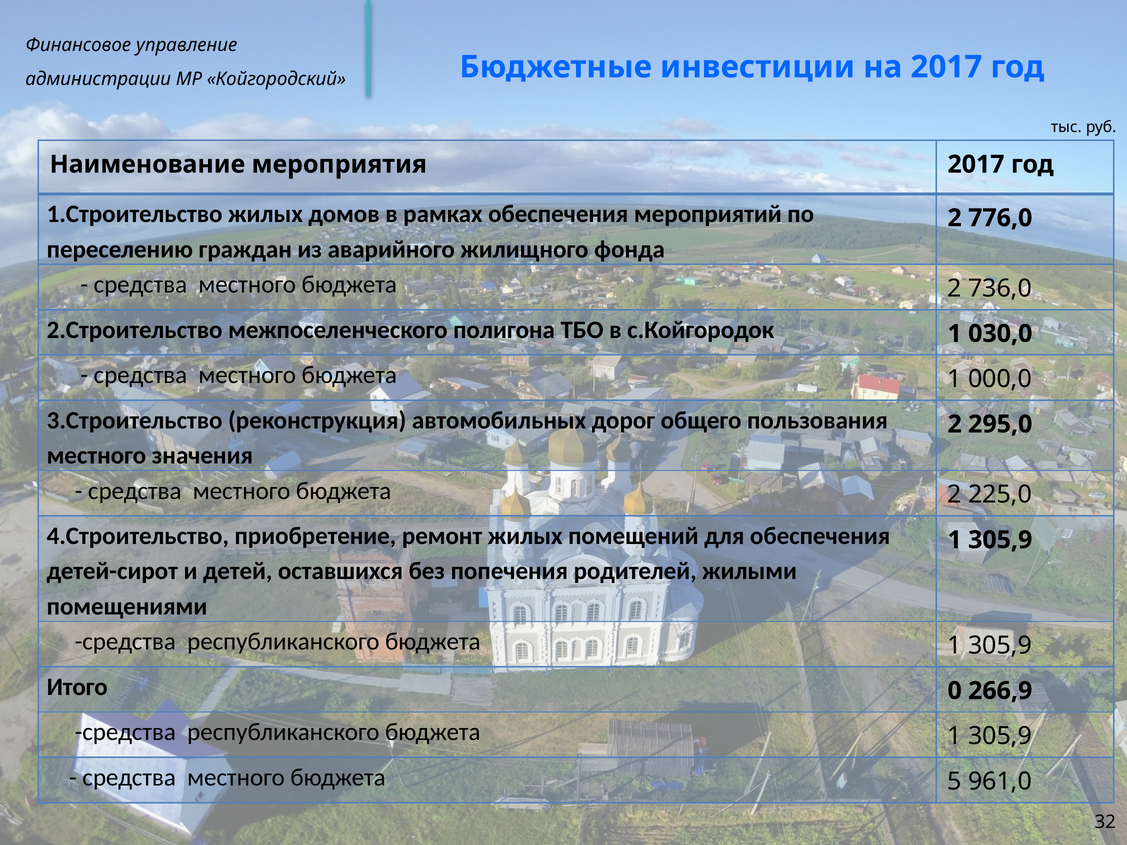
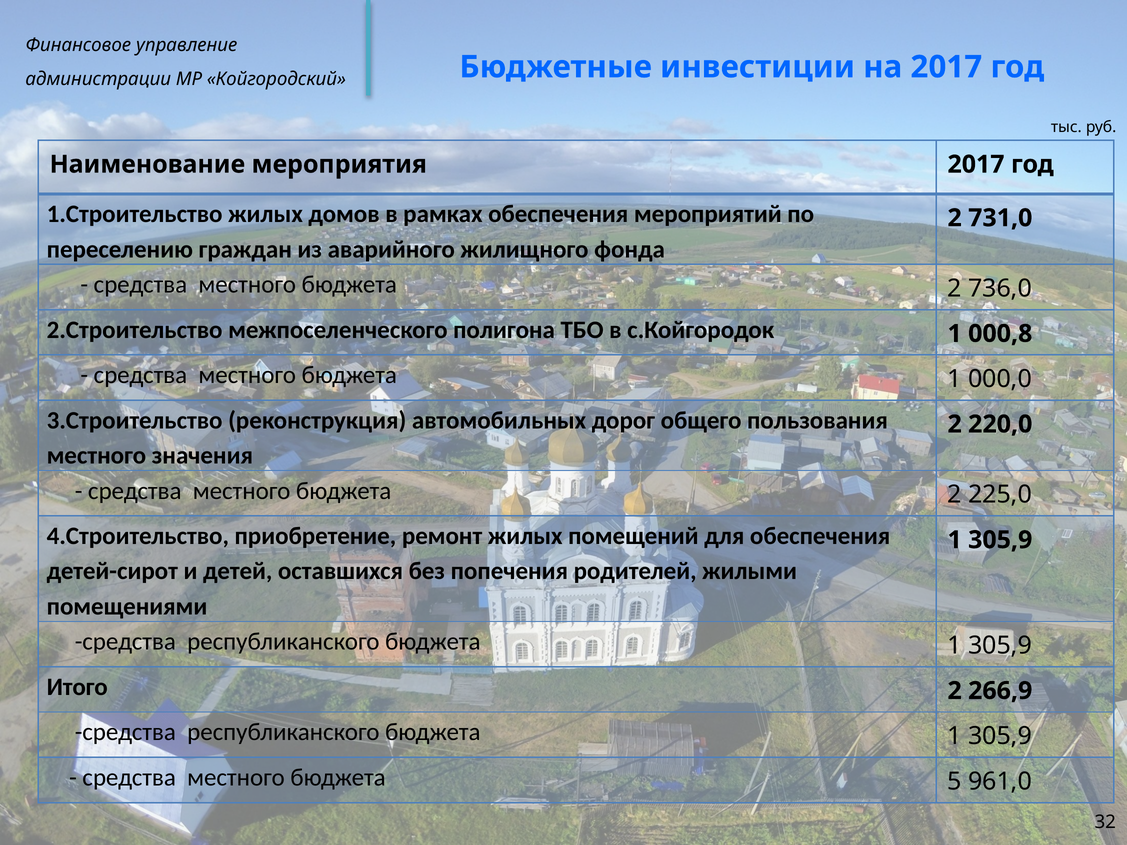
776,0: 776,0 -> 731,0
030,0: 030,0 -> 000,8
295,0: 295,0 -> 220,0
Итого 0: 0 -> 2
